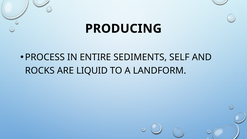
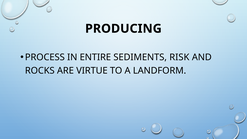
SELF: SELF -> RISK
LIQUID: LIQUID -> VIRTUE
